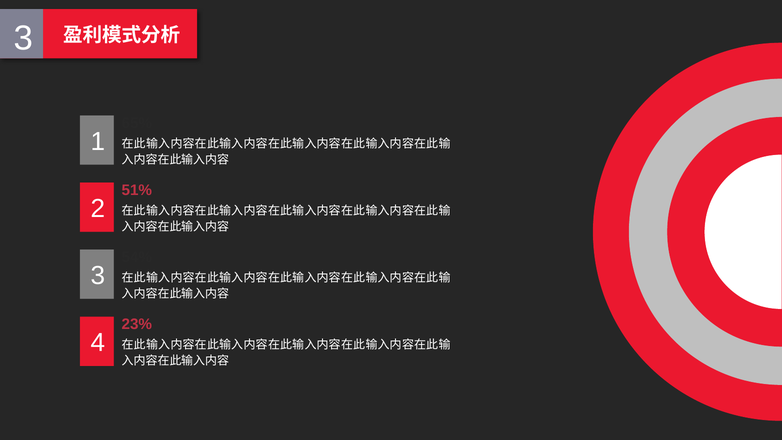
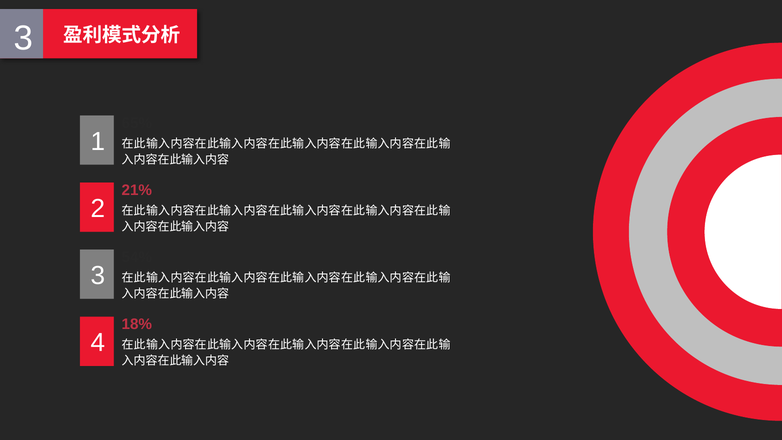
51%: 51% -> 21%
23%: 23% -> 18%
